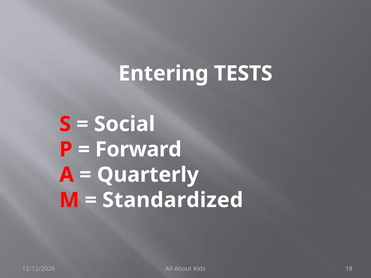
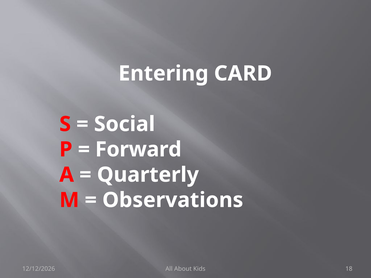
TESTS: TESTS -> CARD
Standardized: Standardized -> Observations
